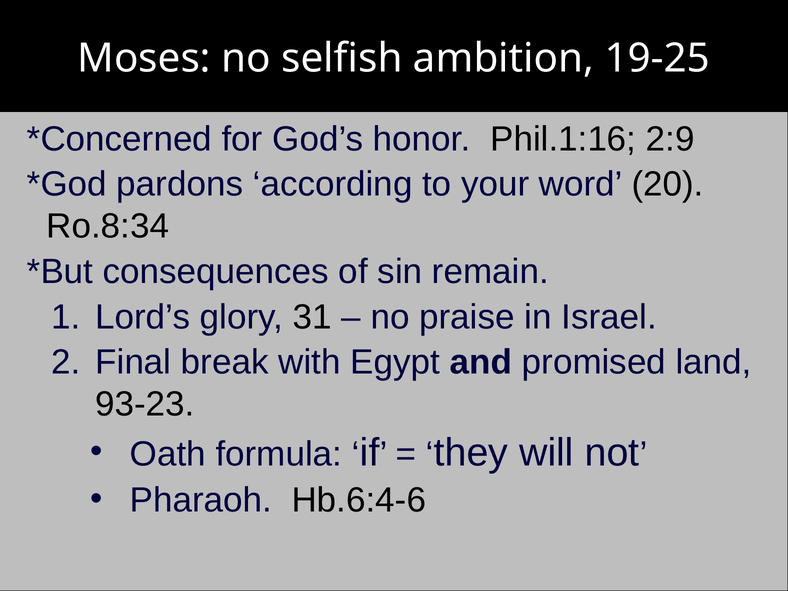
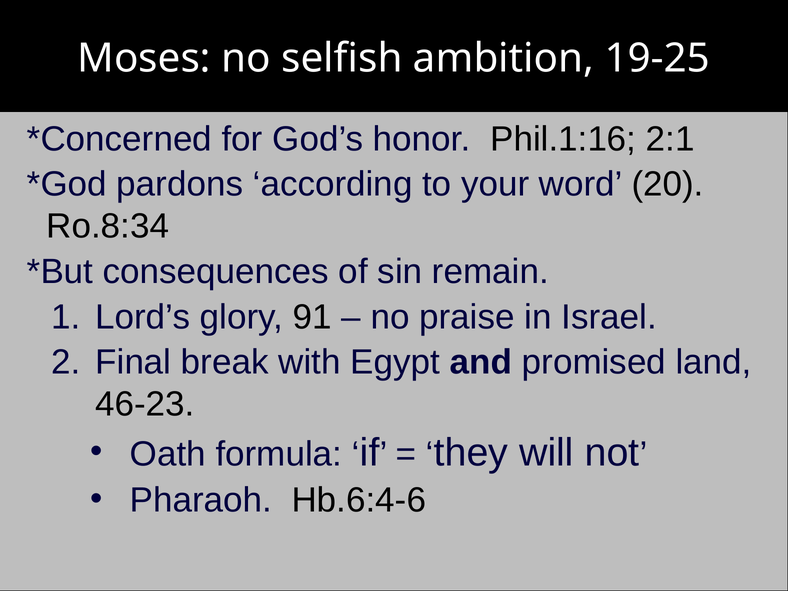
2:9: 2:9 -> 2:1
31: 31 -> 91
93-23: 93-23 -> 46-23
